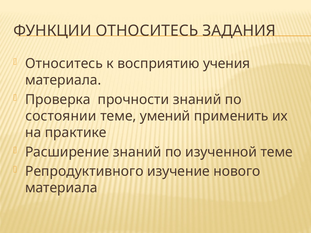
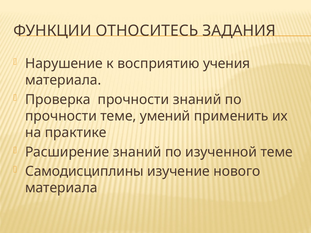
Относитесь at (64, 64): Относитесь -> Нарушение
состоянии at (61, 116): состоянии -> прочности
Репродуктивного: Репродуктивного -> Самодисциплины
